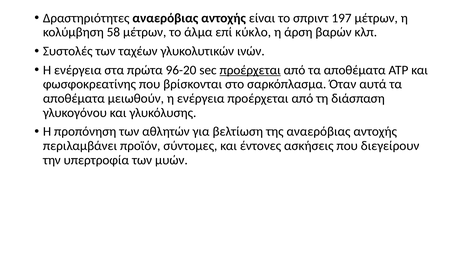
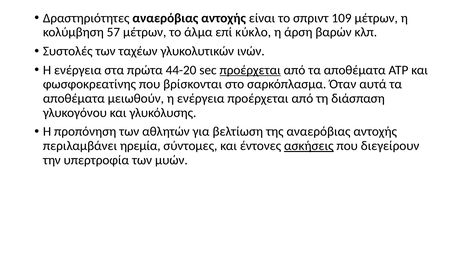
197: 197 -> 109
58: 58 -> 57
96-20: 96-20 -> 44-20
προϊόν: προϊόν -> ηρεμία
ασκήσεις underline: none -> present
